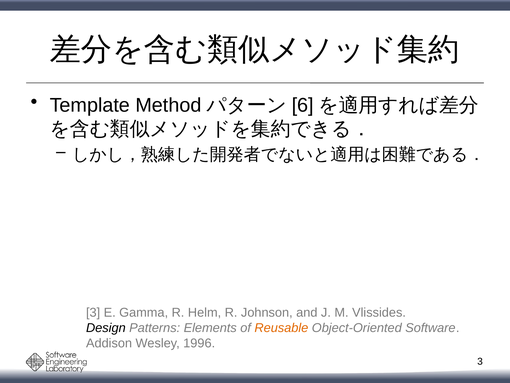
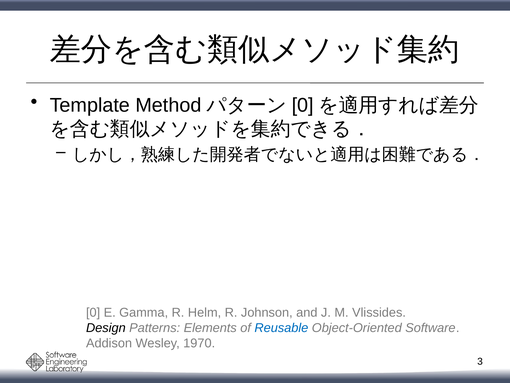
6 at (303, 105): 6 -> 0
3 at (93, 312): 3 -> 0
Reusable colour: orange -> blue
1996: 1996 -> 1970
